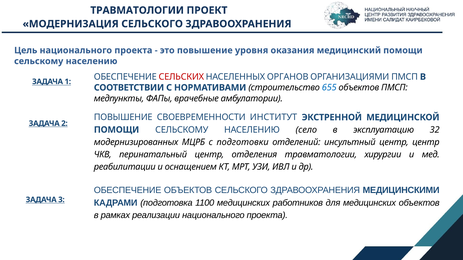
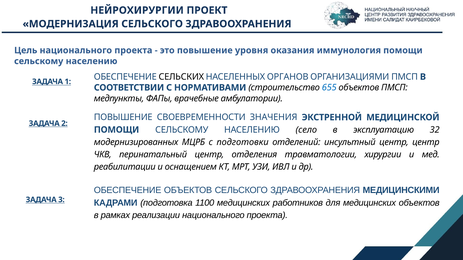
ТРАВМАТОЛОГИИ at (137, 10): ТРАВМАТОЛОГИИ -> НЕЙРОХИРУРГИИ
медицинский: медицинский -> иммунология
СЕЛЬСКИХ colour: red -> black
ИНСТИТУТ: ИНСТИТУТ -> ЗНАЧЕНИЯ
